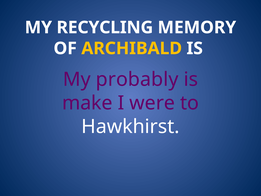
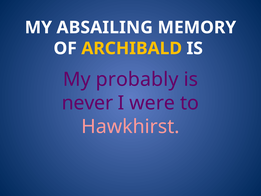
RECYCLING: RECYCLING -> ABSAILING
make: make -> never
Hawkhirst colour: white -> pink
